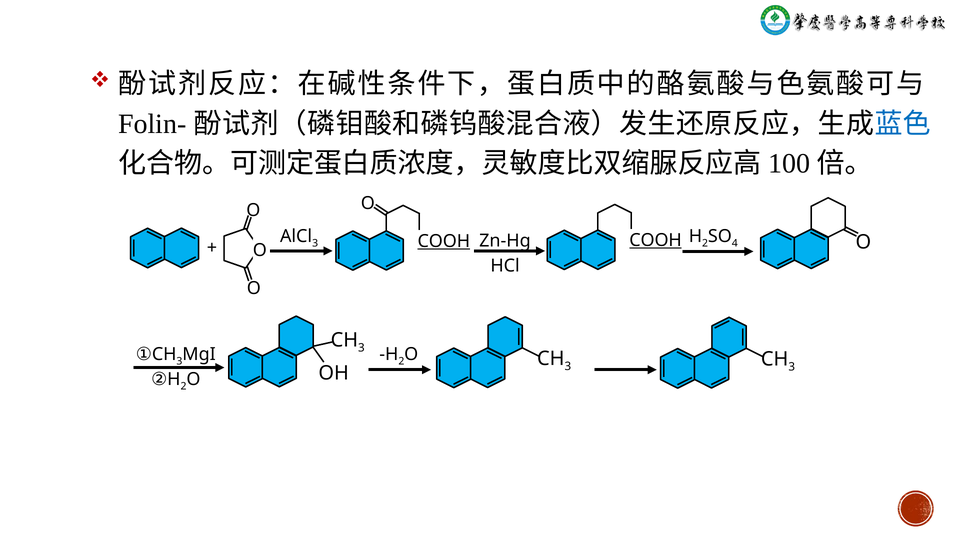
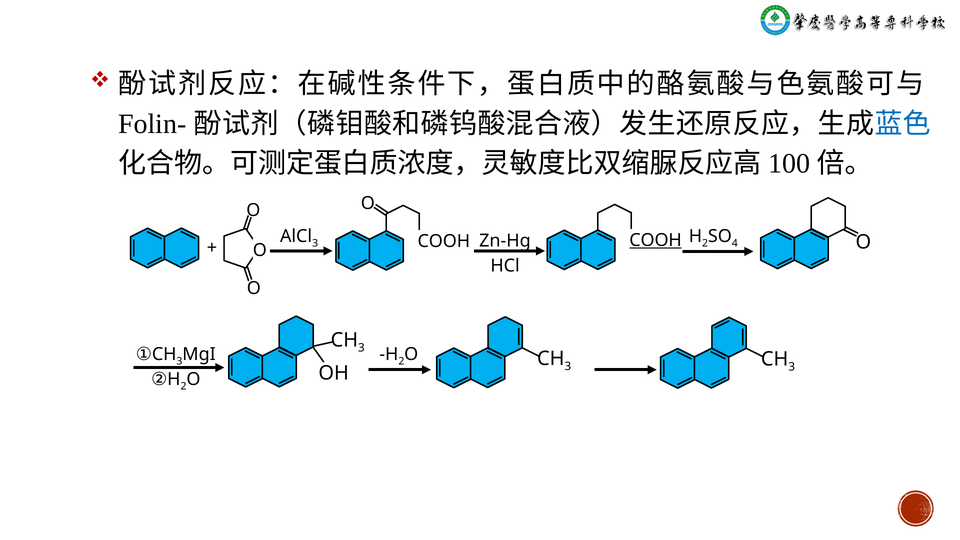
COOH at (444, 241) underline: present -> none
